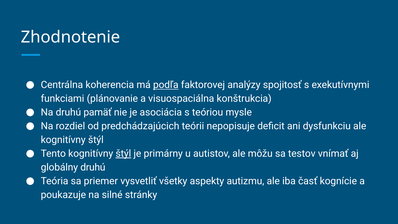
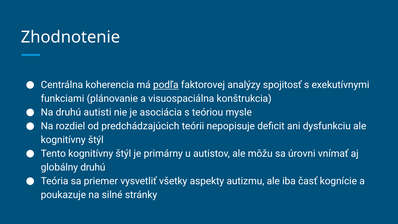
pamäť: pamäť -> autisti
štýl at (123, 154) underline: present -> none
testov: testov -> úrovni
